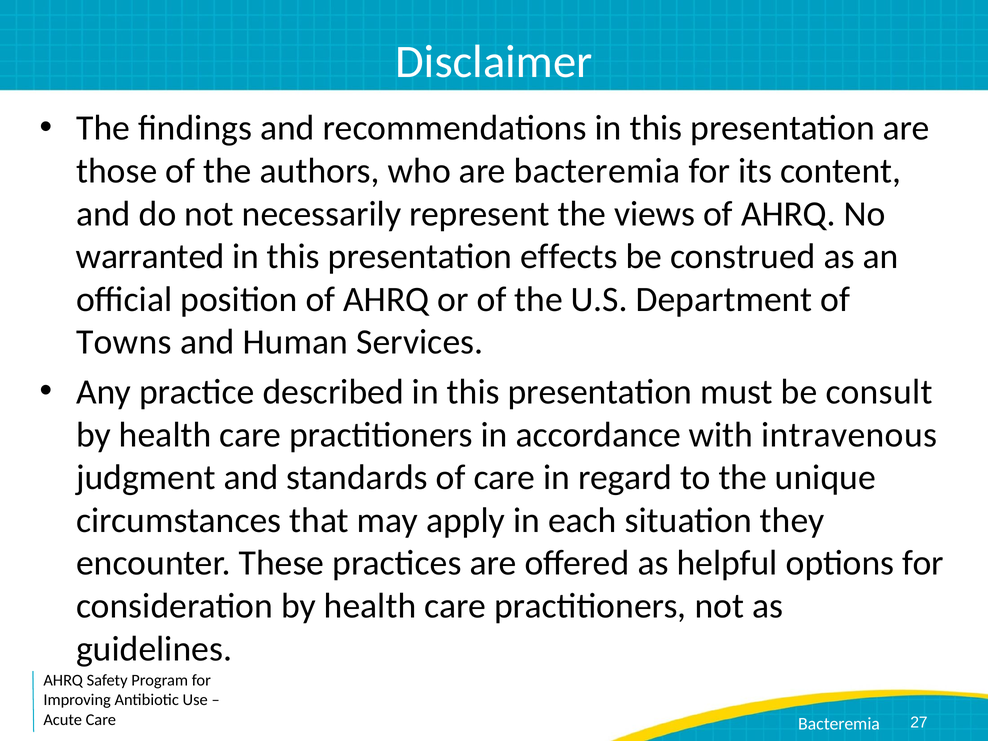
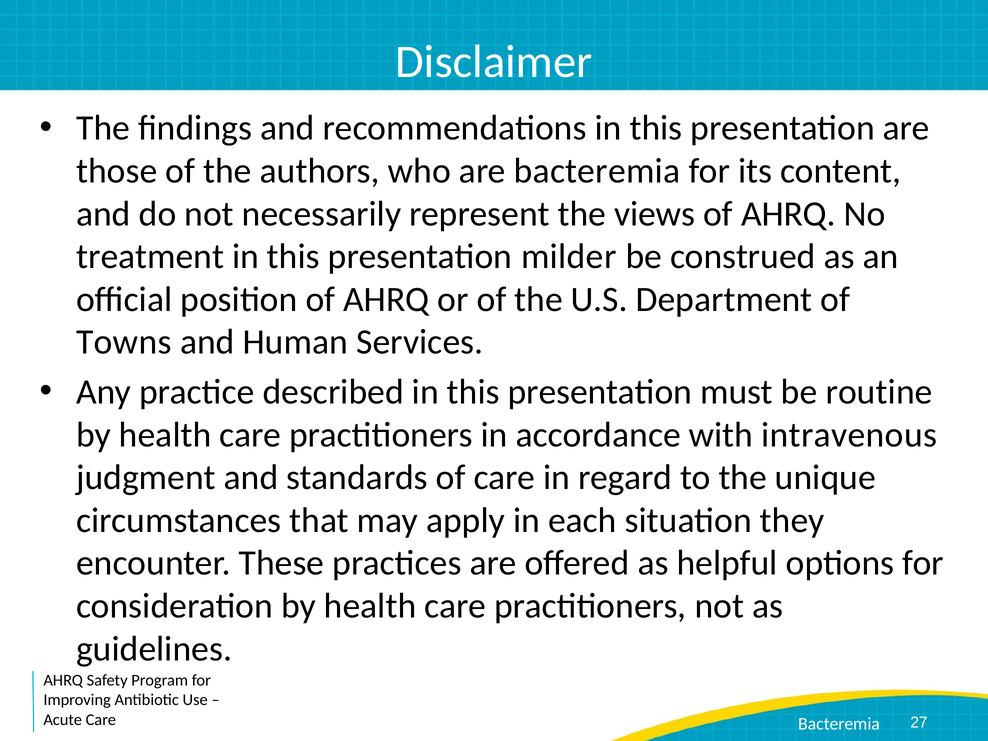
warranted: warranted -> treatment
effects: effects -> milder
consult: consult -> routine
